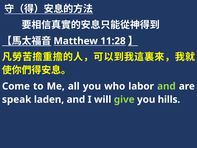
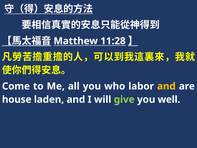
and at (166, 86) colour: light green -> yellow
speak: speak -> house
hills: hills -> well
